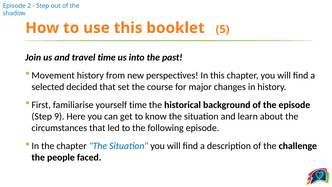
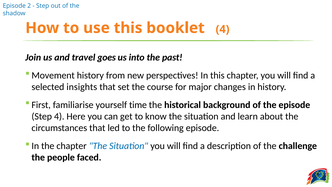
booklet 5: 5 -> 4
travel time: time -> goes
decided: decided -> insights
Step 9: 9 -> 4
